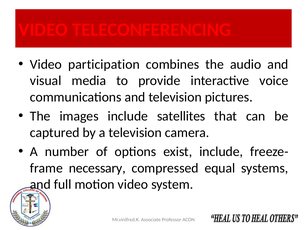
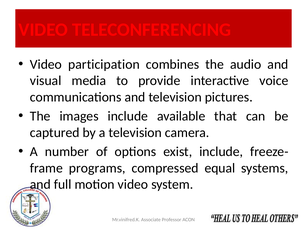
satellites: satellites -> available
necessary: necessary -> programs
